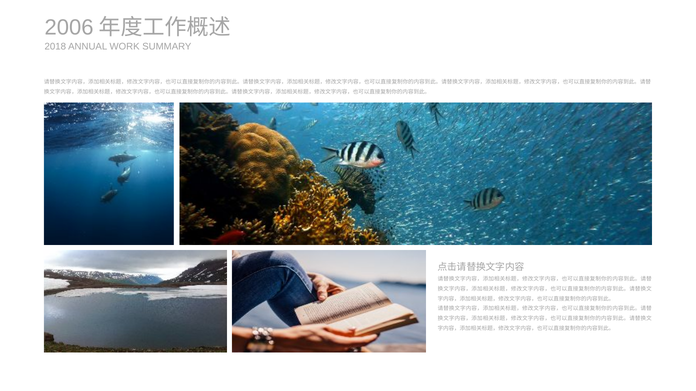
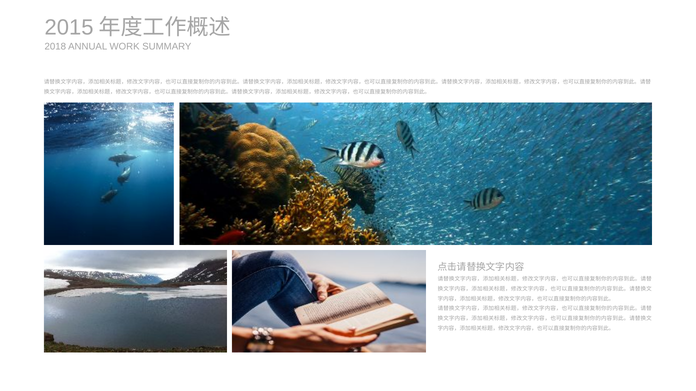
2006: 2006 -> 2015
